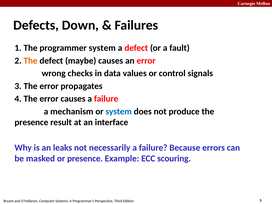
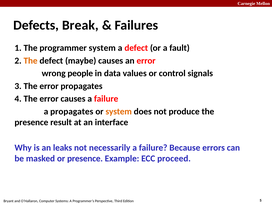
Down: Down -> Break
checks: checks -> people
a mechanism: mechanism -> propagates
system at (119, 111) colour: blue -> orange
scouring: scouring -> proceed
